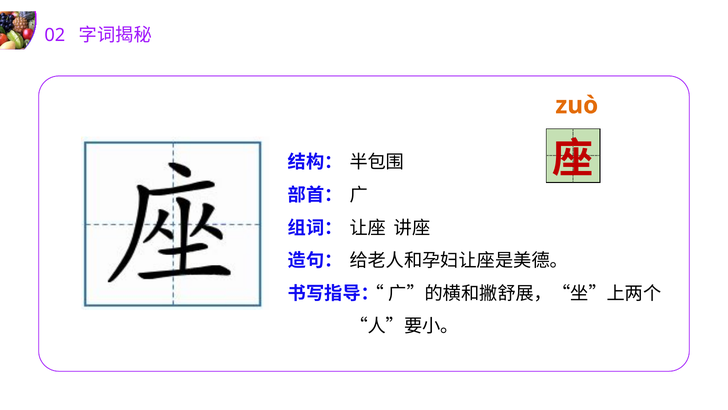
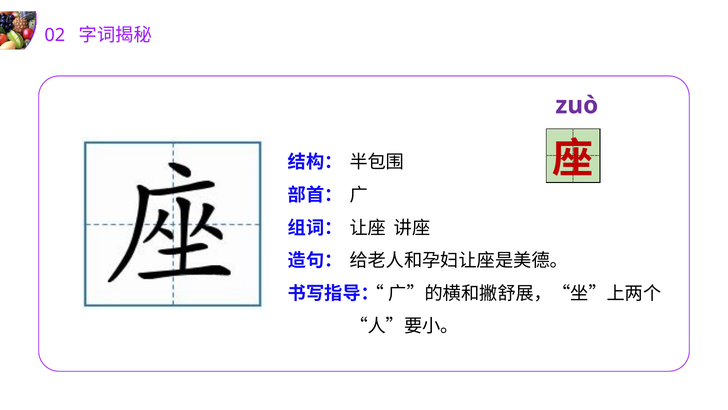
zuò colour: orange -> purple
